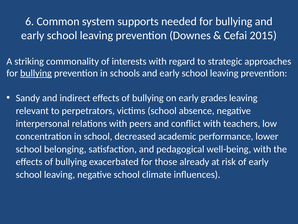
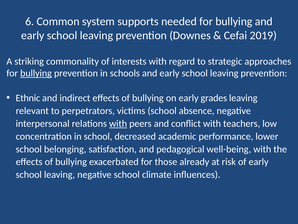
2015: 2015 -> 2019
Sandy: Sandy -> Ethnic
with at (118, 123) underline: none -> present
